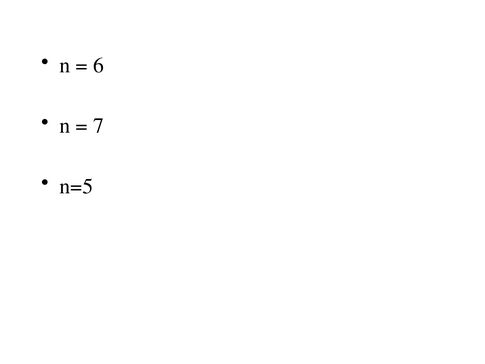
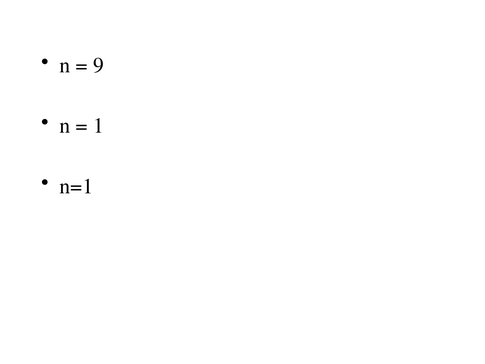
6: 6 -> 9
7: 7 -> 1
n=5: n=5 -> n=1
